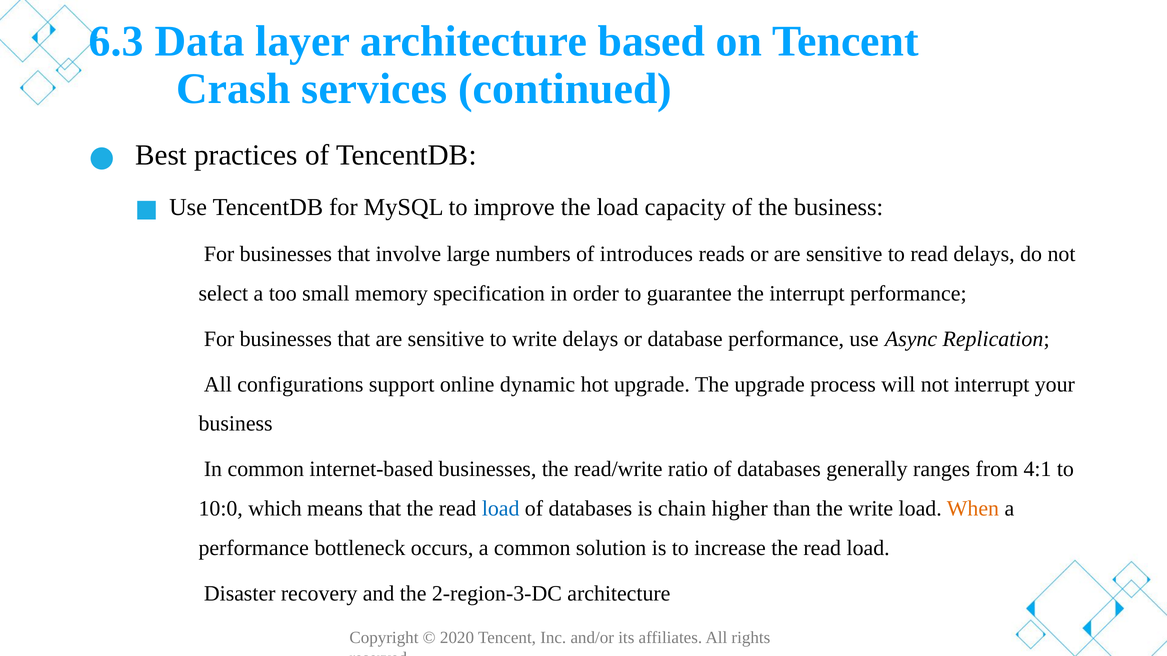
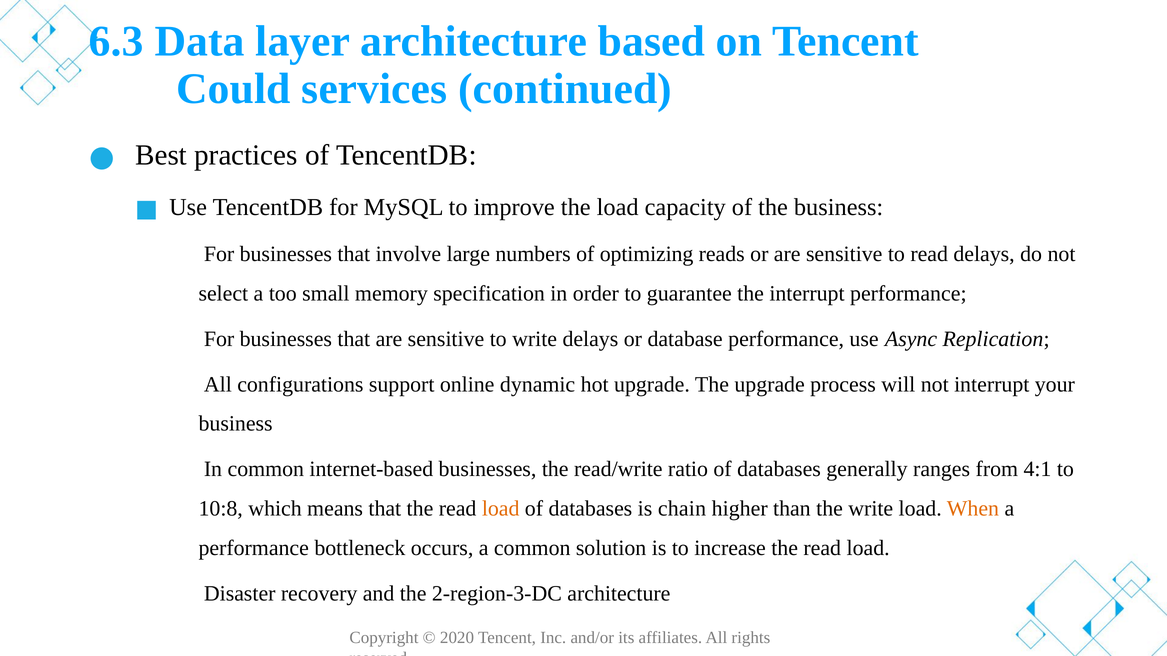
Crash: Crash -> Could
introduces: introduces -> optimizing
10:0: 10:0 -> 10:8
load at (501, 509) colour: blue -> orange
